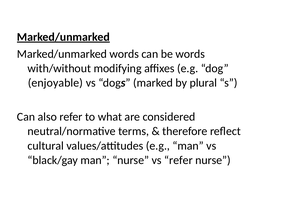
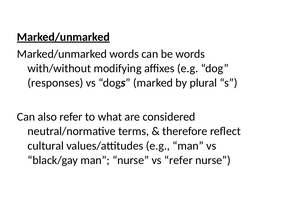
enjoyable: enjoyable -> responses
